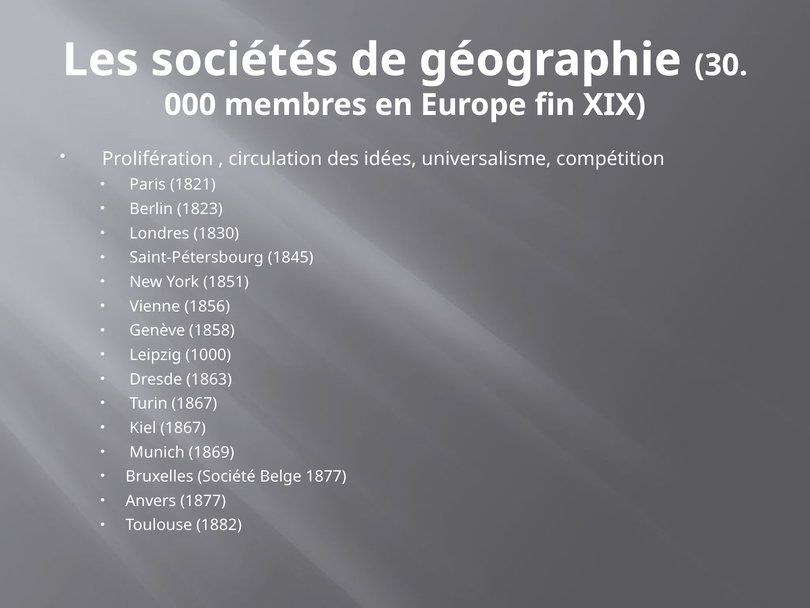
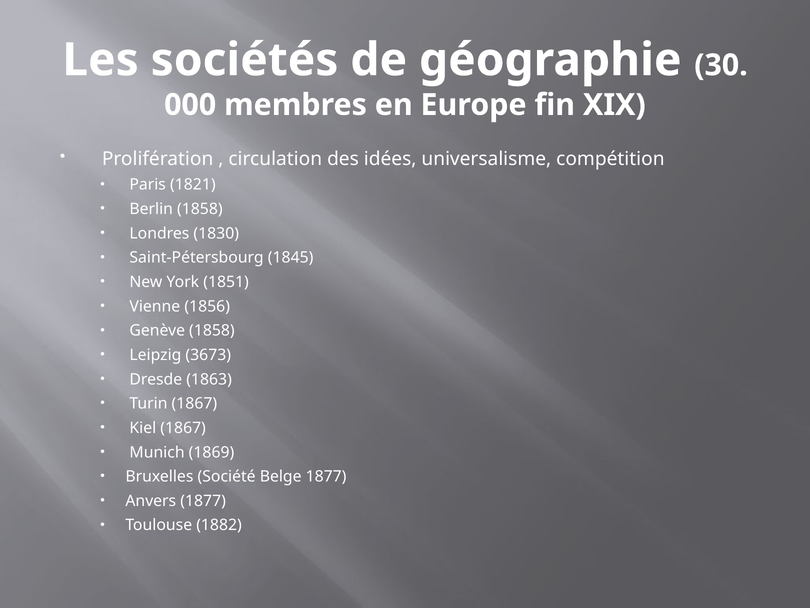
Berlin 1823: 1823 -> 1858
1000: 1000 -> 3673
